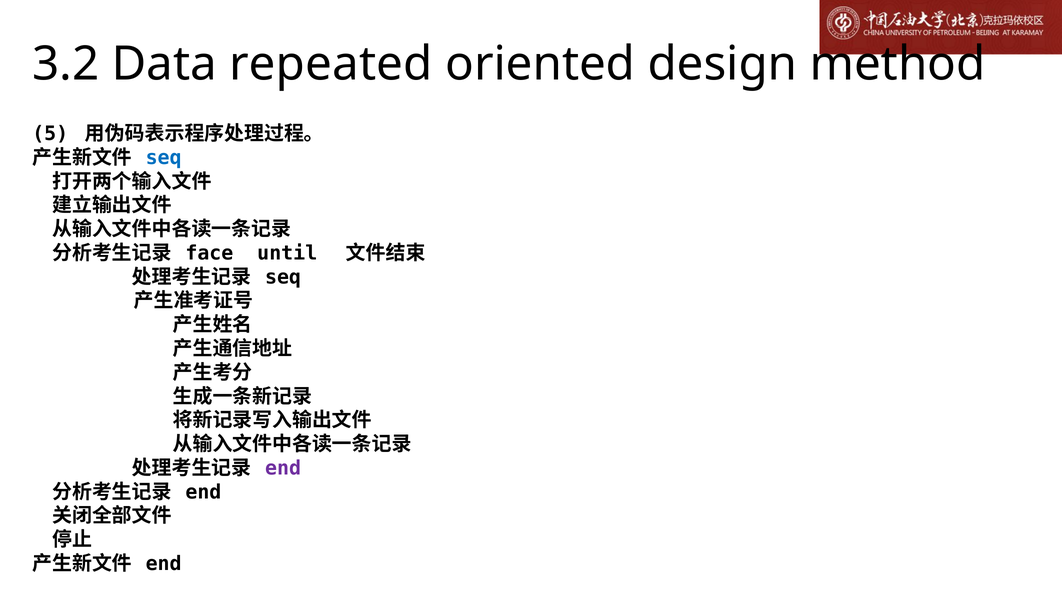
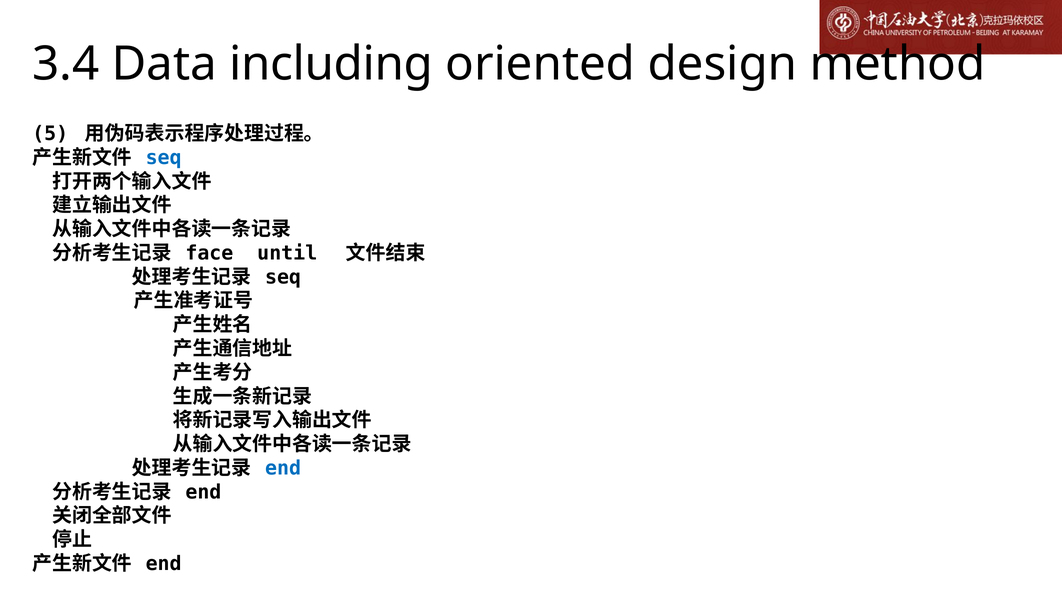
3.2: 3.2 -> 3.4
repeated: repeated -> including
end at (283, 468) colour: purple -> blue
